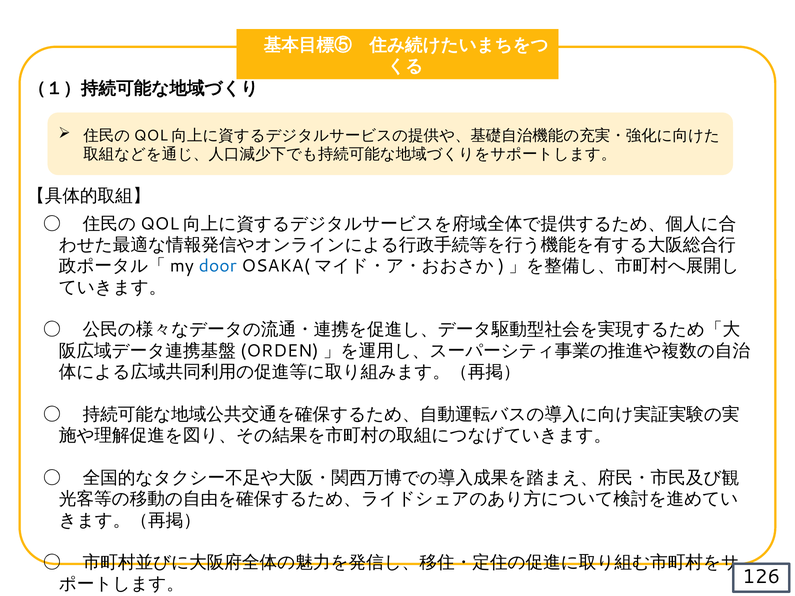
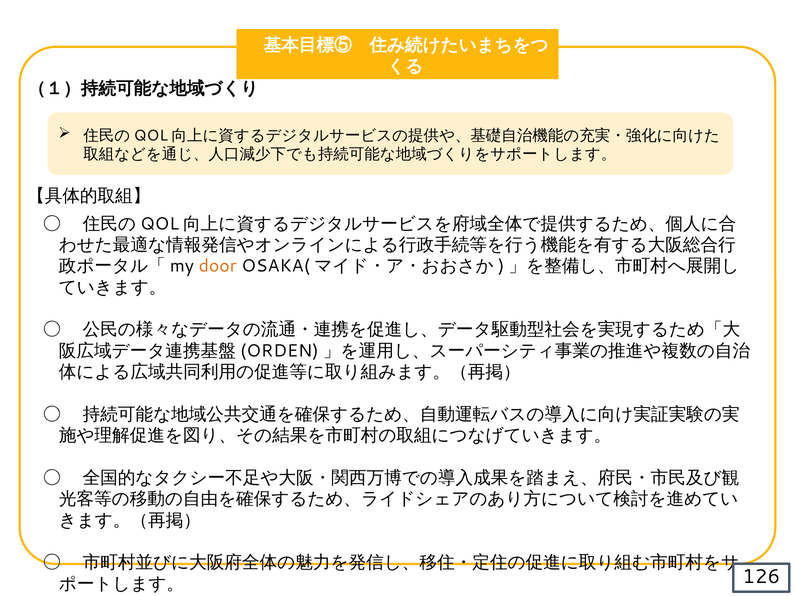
door colour: blue -> orange
